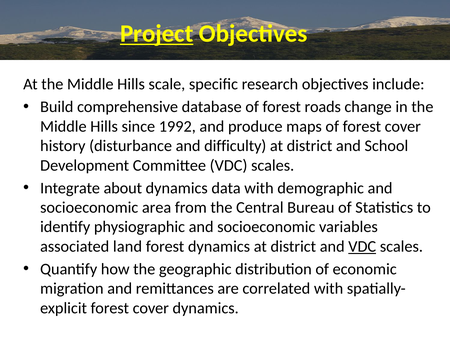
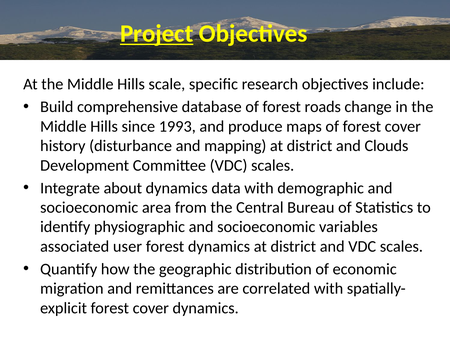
1992: 1992 -> 1993
difficulty: difficulty -> mapping
School: School -> Clouds
land: land -> user
VDC at (362, 247) underline: present -> none
